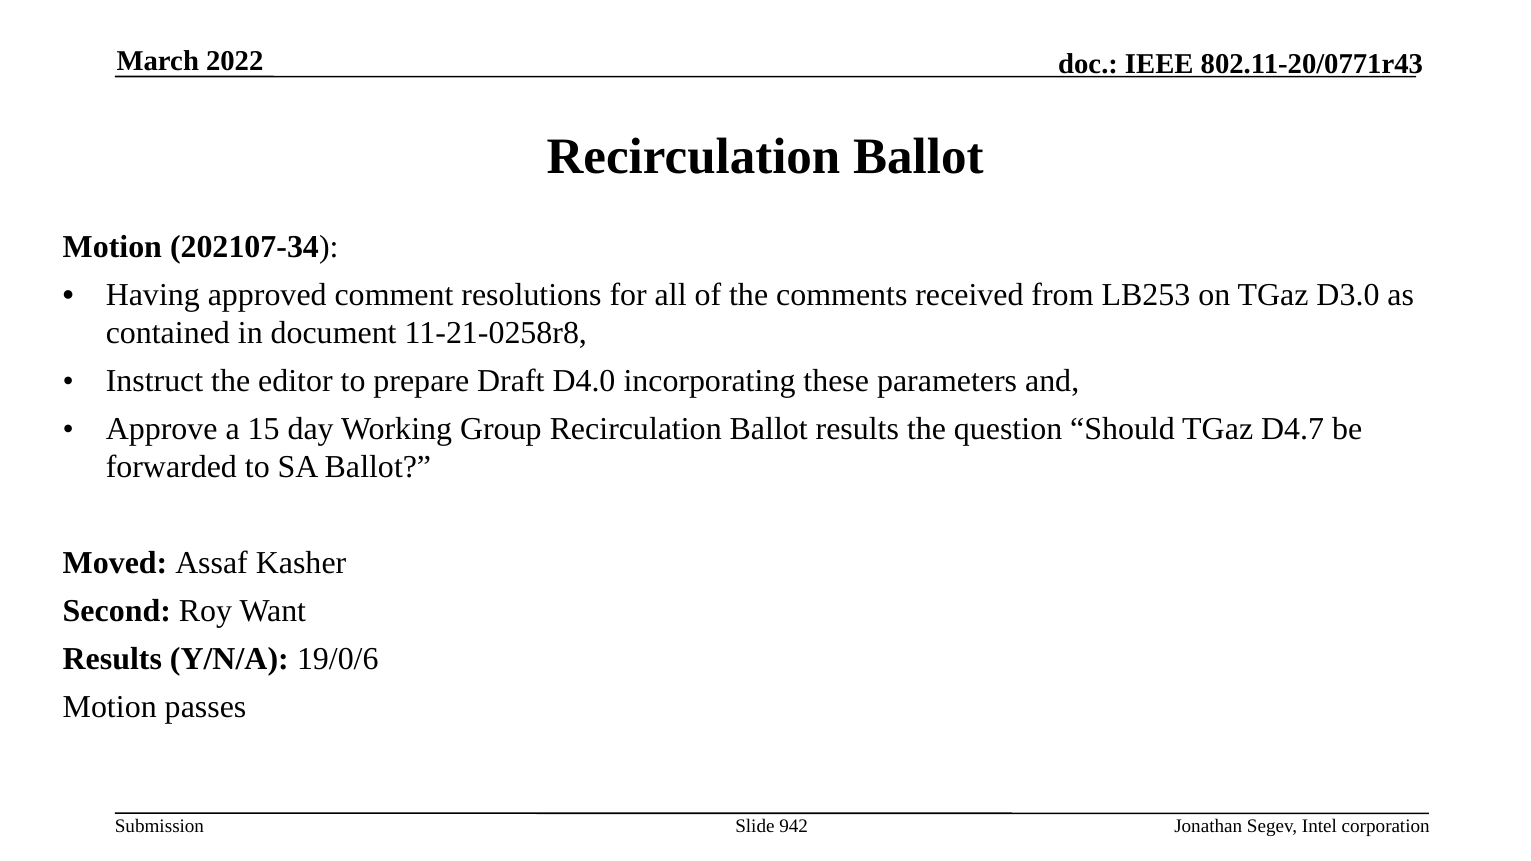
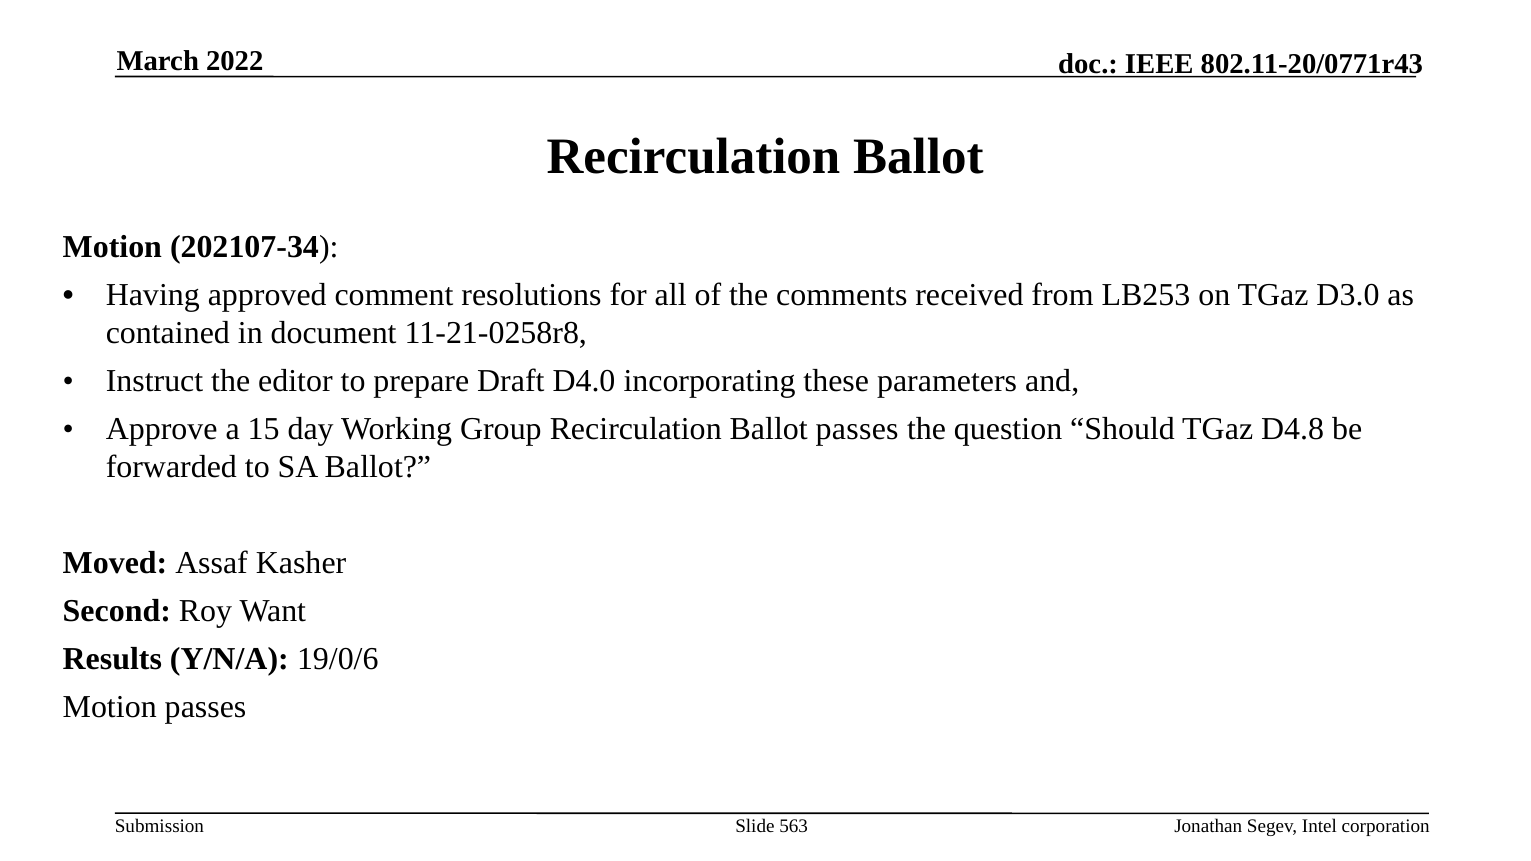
Ballot results: results -> passes
D4.7: D4.7 -> D4.8
942: 942 -> 563
